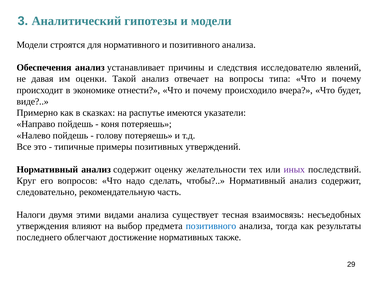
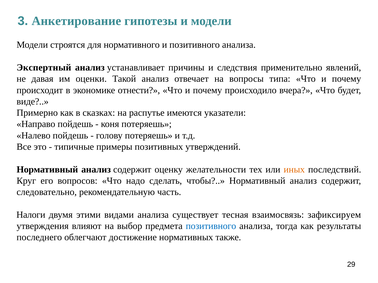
Аналитический: Аналитический -> Анкетирование
Обеспечения: Обеспечения -> Экспертный
исследователю: исследователю -> применительно
иных colour: purple -> orange
несъедобных: несъедобных -> зафиксируем
